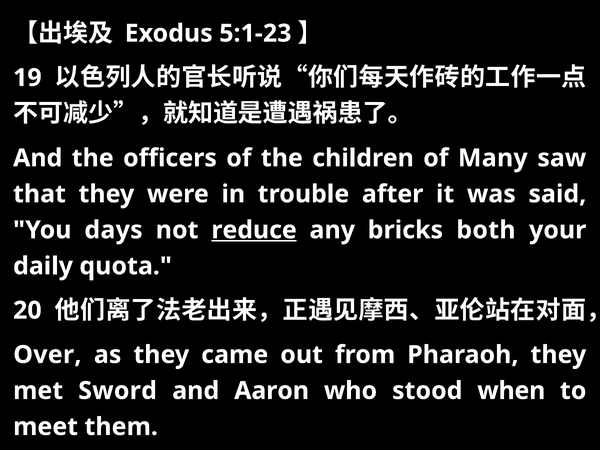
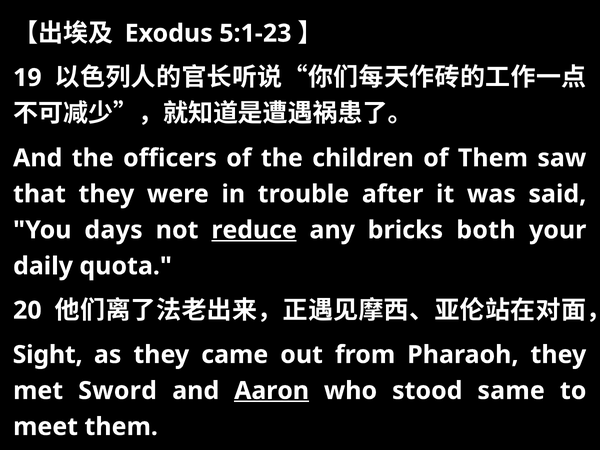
of Many: Many -> Them
Over: Over -> Sight
Aaron underline: none -> present
when: when -> same
